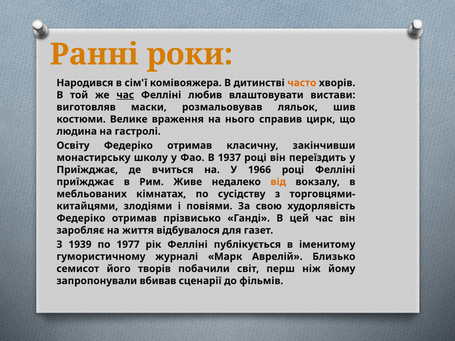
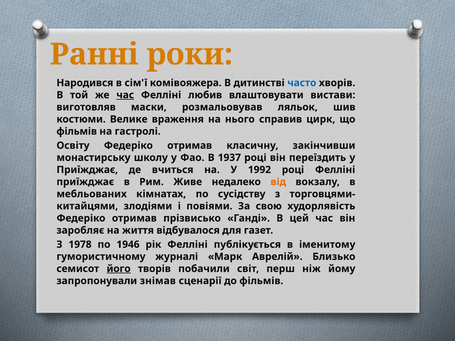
часто colour: orange -> blue
людина at (77, 131): людина -> фільмів
1966: 1966 -> 1992
1939: 1939 -> 1978
1977: 1977 -> 1946
його underline: none -> present
вбивав: вбивав -> знімав
